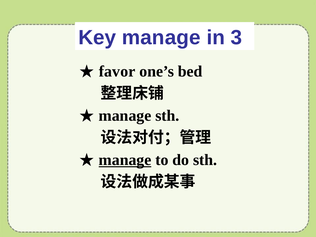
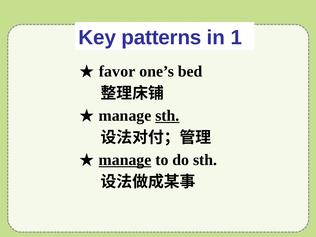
Key manage: manage -> patterns
3: 3 -> 1
sth at (167, 116) underline: none -> present
